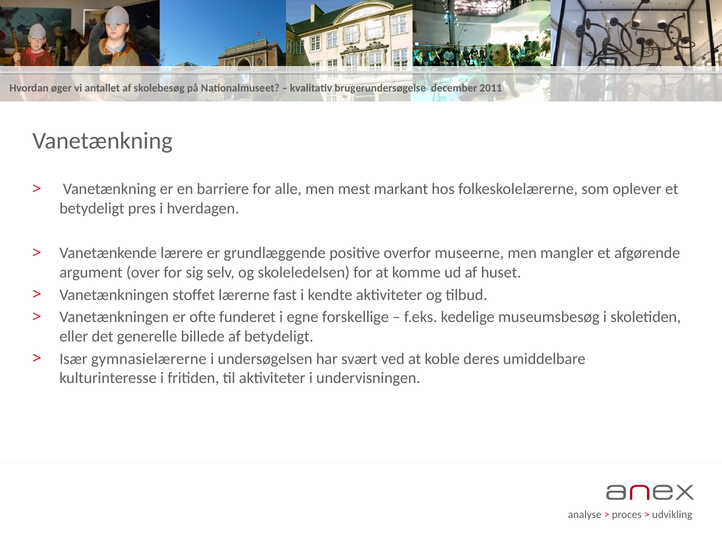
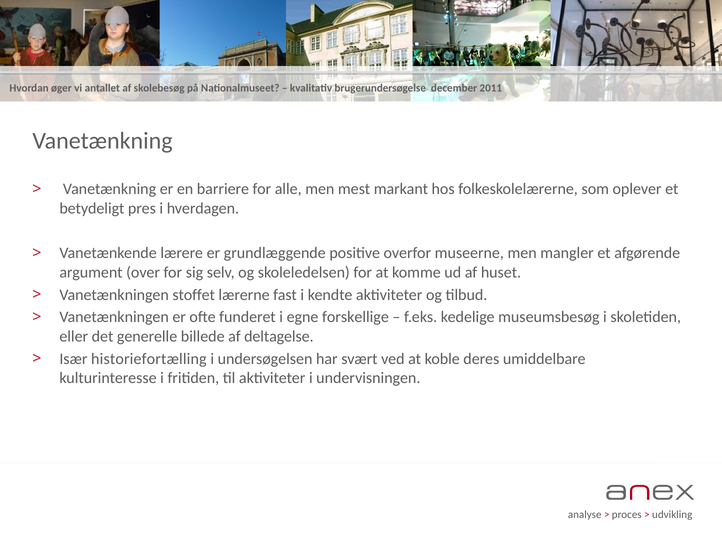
af betydeligt: betydeligt -> deltagelse
gymnasielærerne: gymnasielærerne -> historiefortælling
